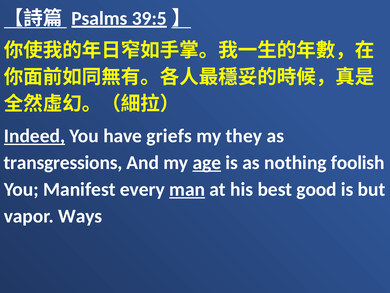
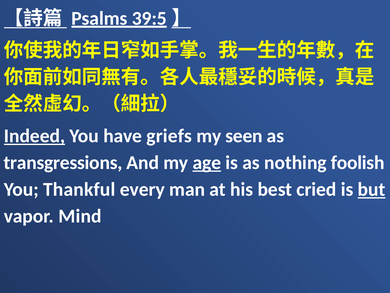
they: they -> seen
Manifest: Manifest -> Thankful
man underline: present -> none
good: good -> cried
but underline: none -> present
Ways: Ways -> Mind
